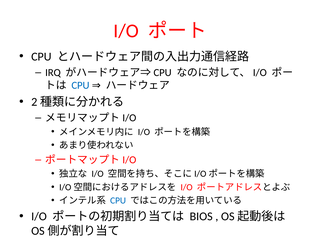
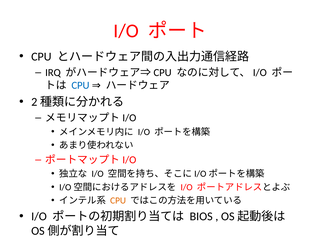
CPU at (118, 201) colour: blue -> orange
